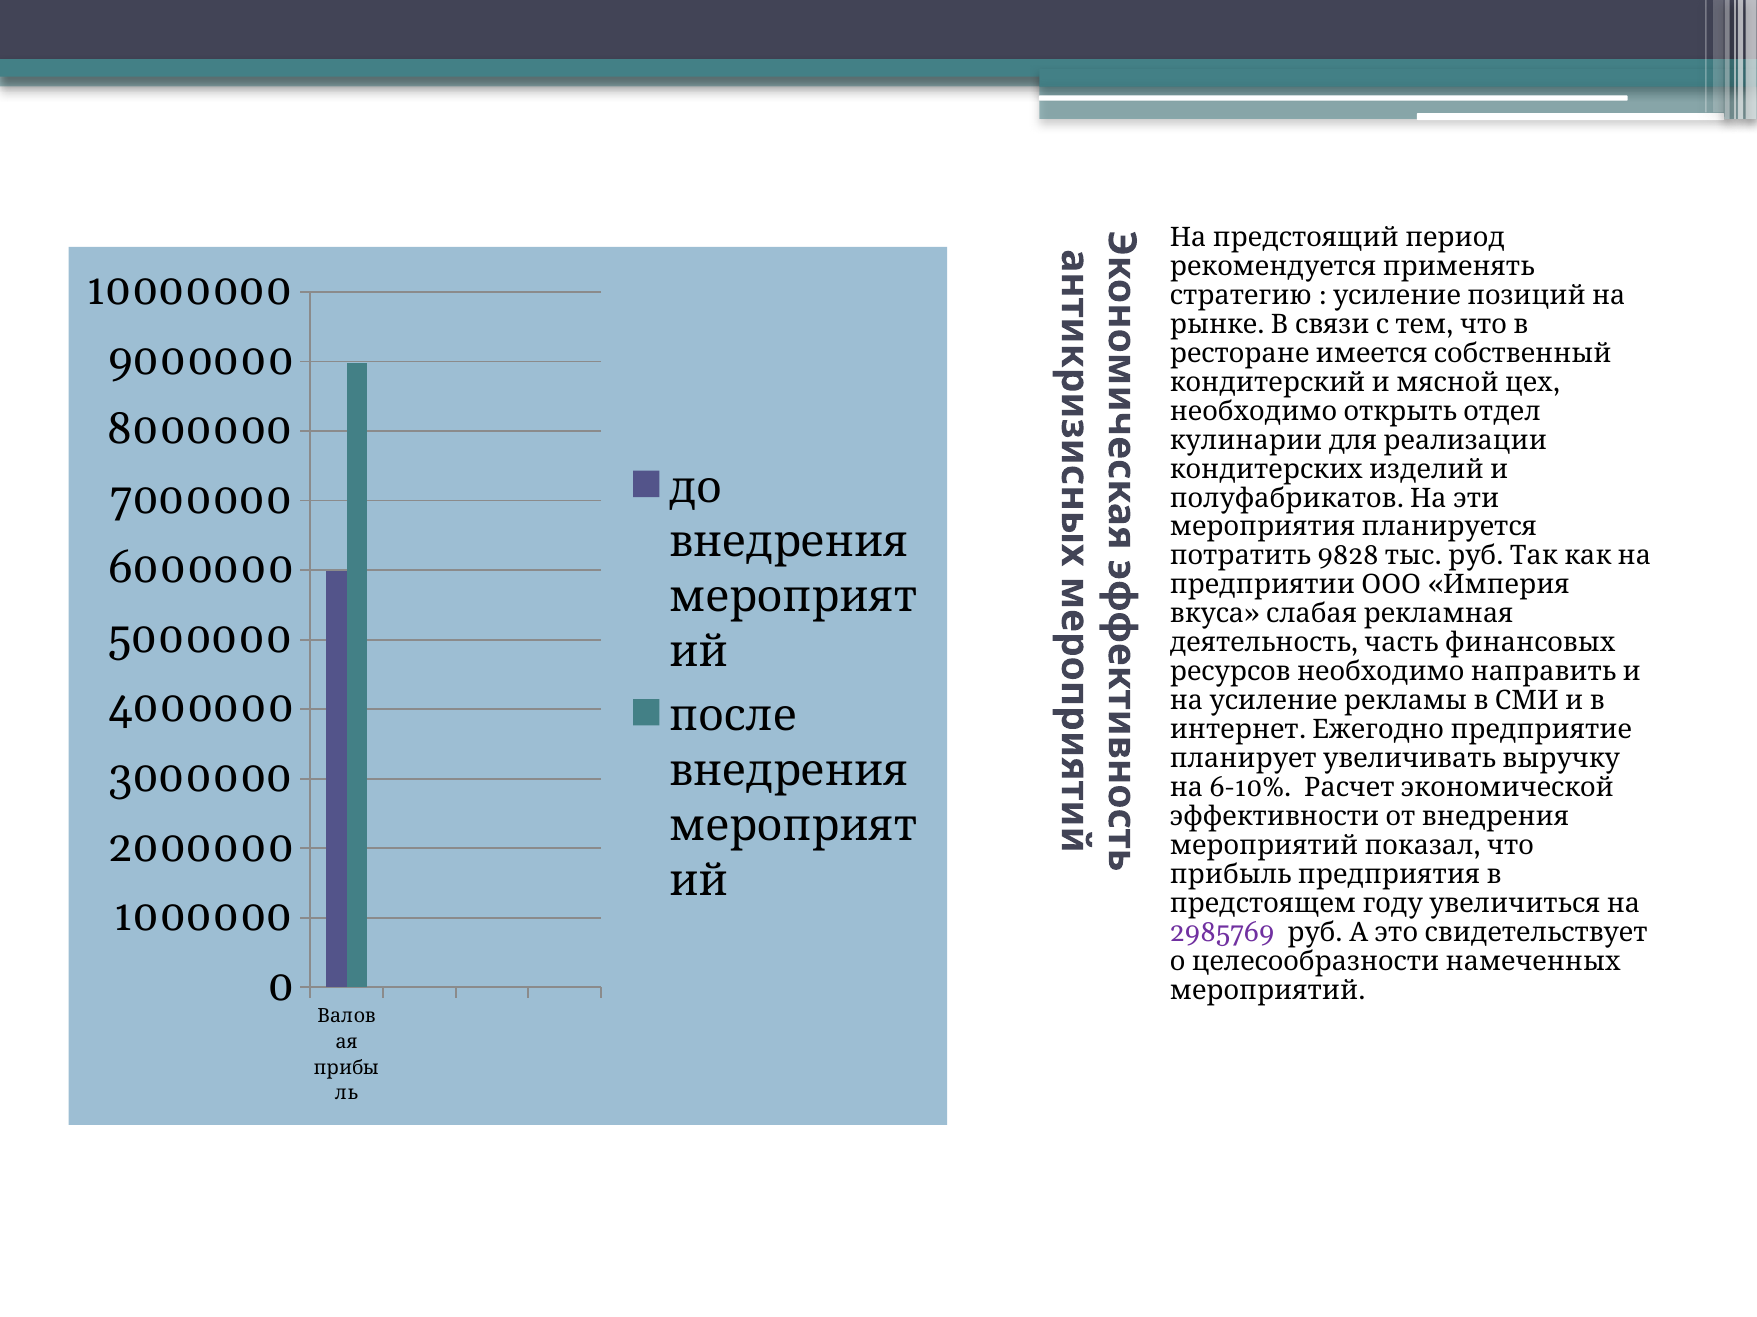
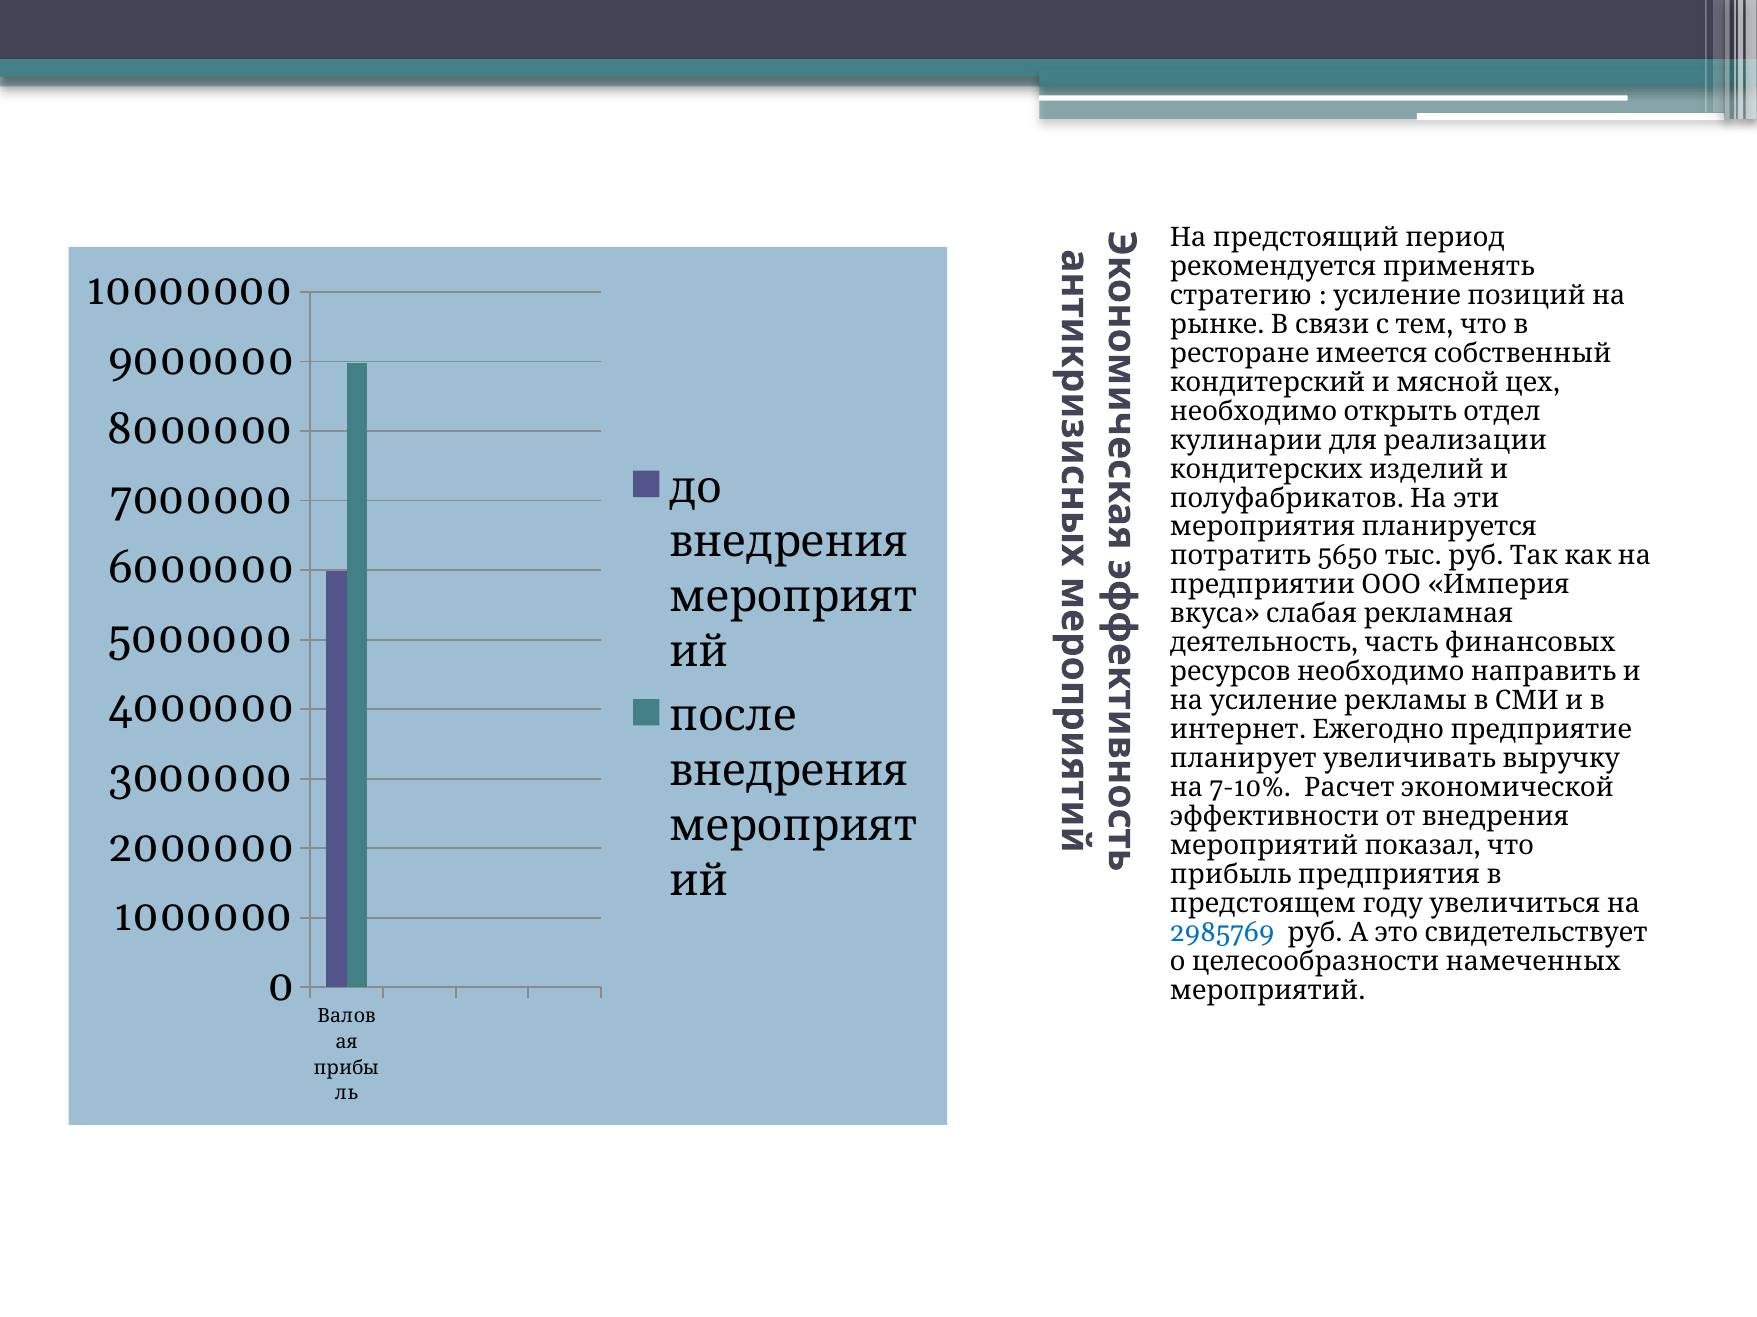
9828: 9828 -> 5650
6-10%: 6-10% -> 7-10%
2985769 colour: purple -> blue
